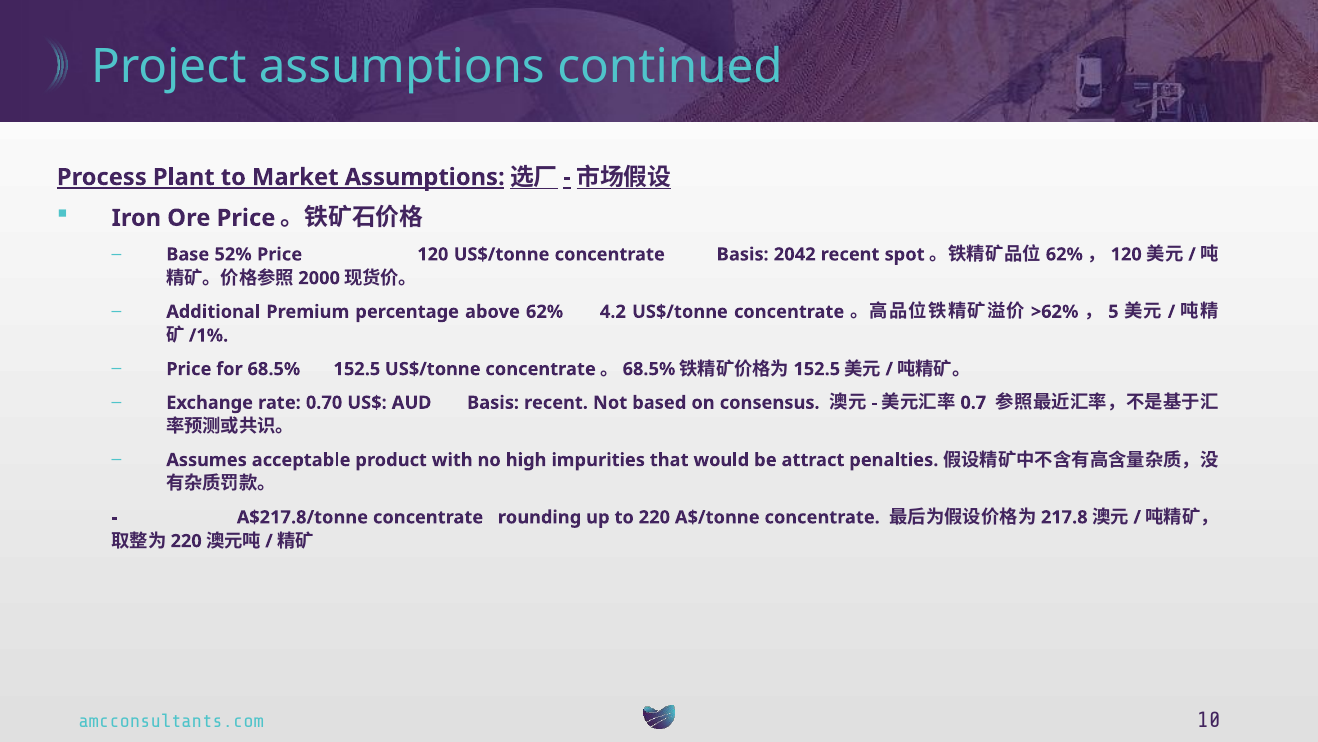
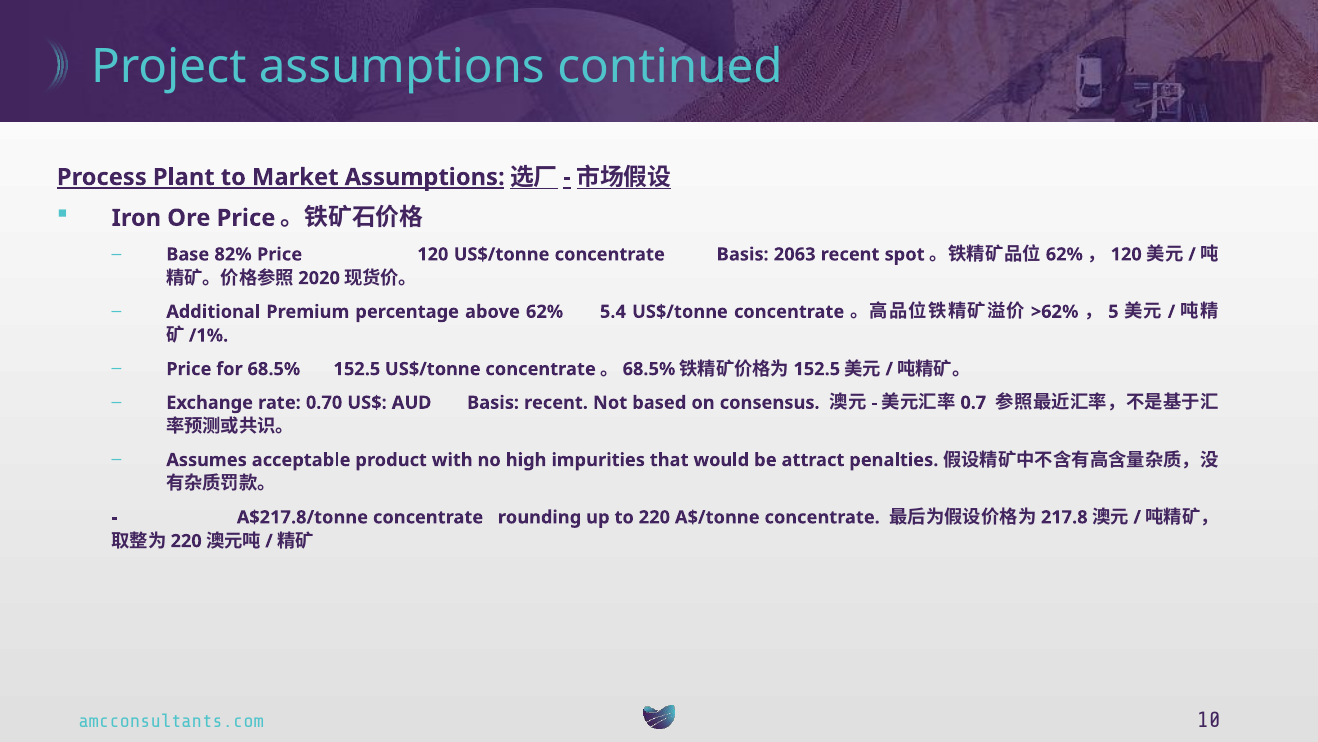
52%: 52% -> 82%
2042: 2042 -> 2063
2000: 2000 -> 2020
4.2: 4.2 -> 5.4
